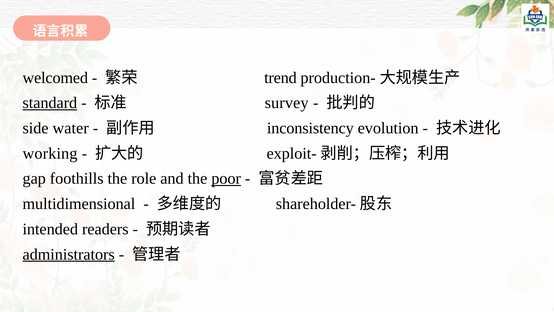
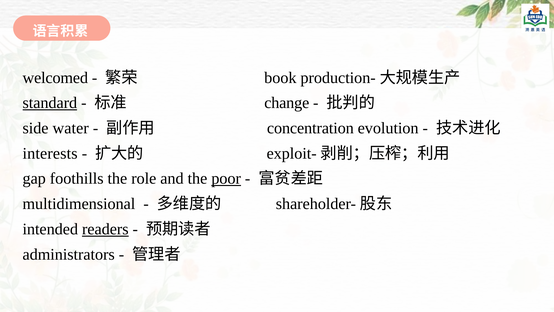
trend: trend -> book
survey: survey -> change
inconsistency: inconsistency -> concentration
working: working -> interests
readers underline: none -> present
administrators underline: present -> none
